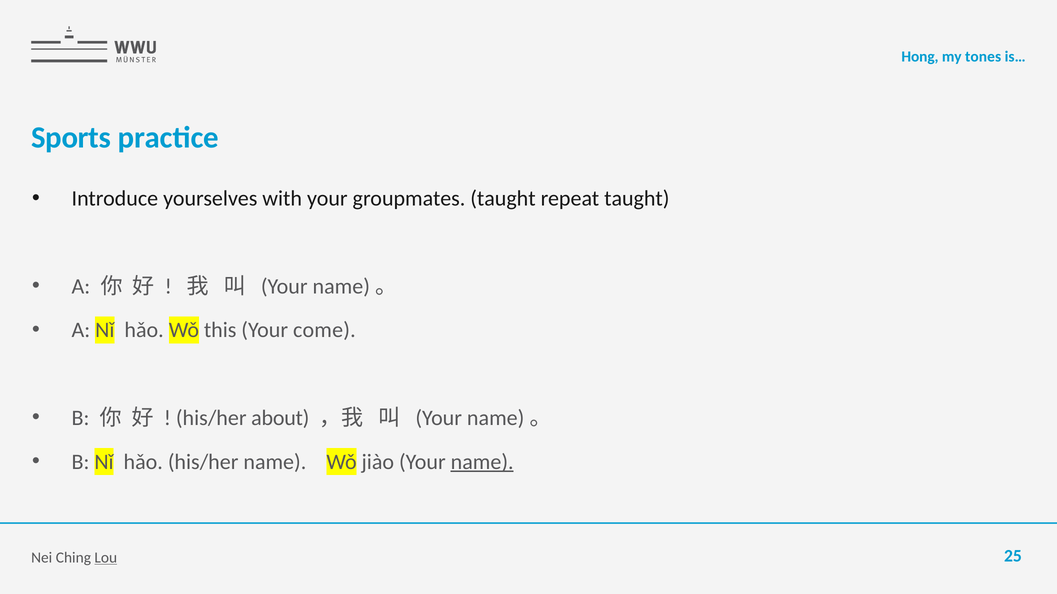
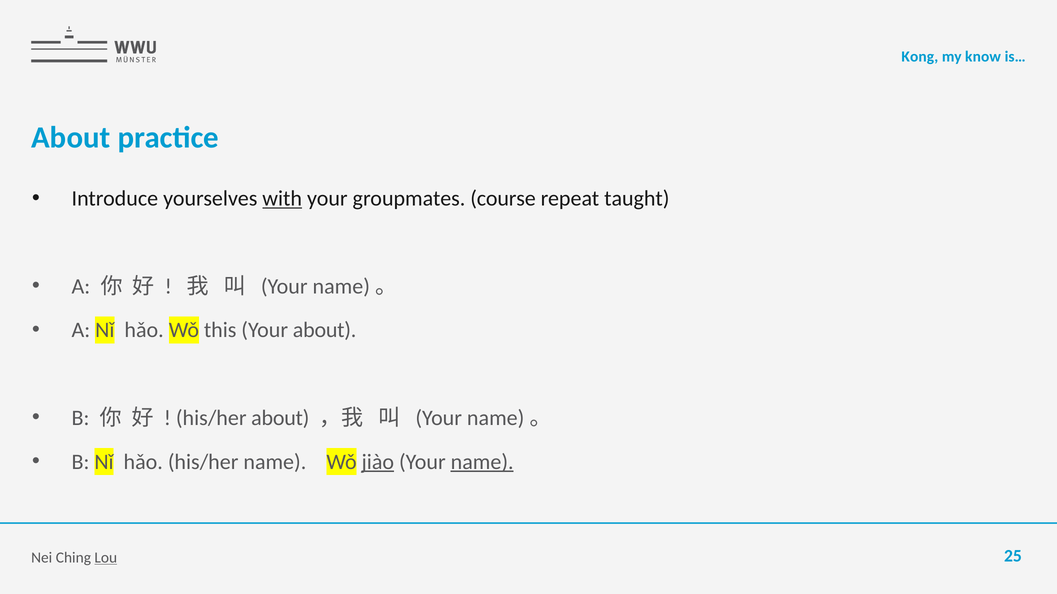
Hong: Hong -> Kong
tones: tones -> know
Sports at (71, 138): Sports -> About
with underline: none -> present
groupmates taught: taught -> course
Your come: come -> about
jiào underline: none -> present
